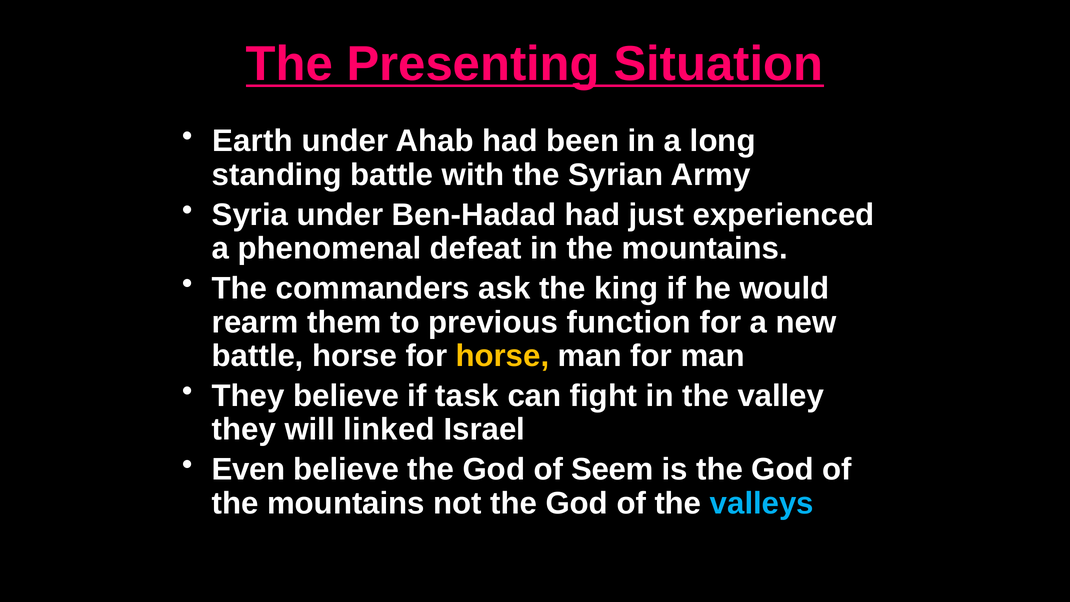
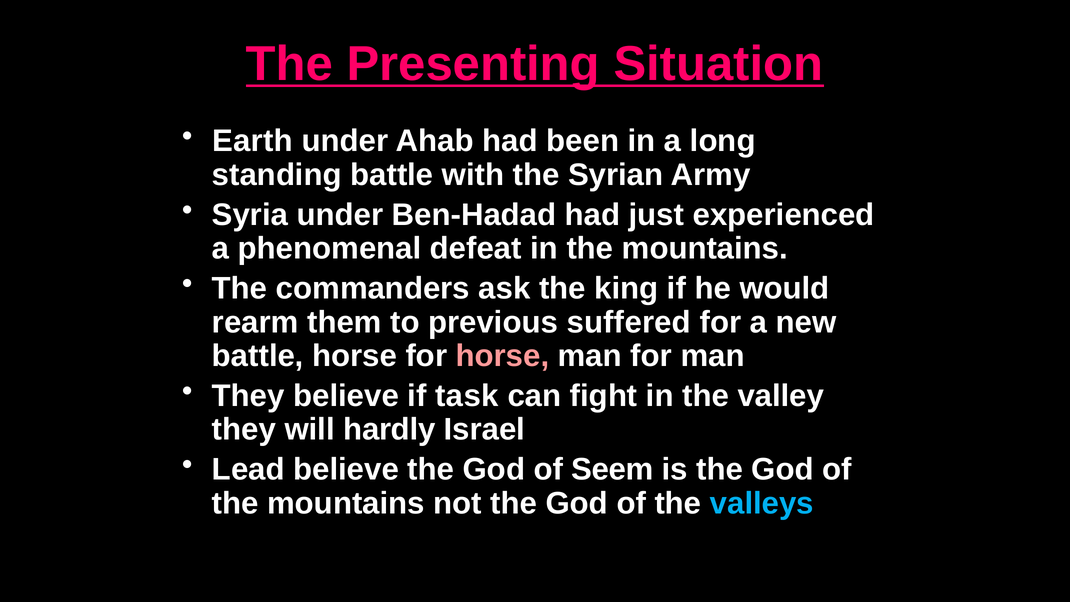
function: function -> suffered
horse at (502, 356) colour: yellow -> pink
linked: linked -> hardly
Even: Even -> Lead
